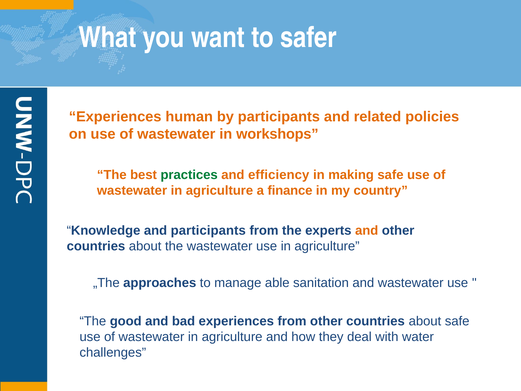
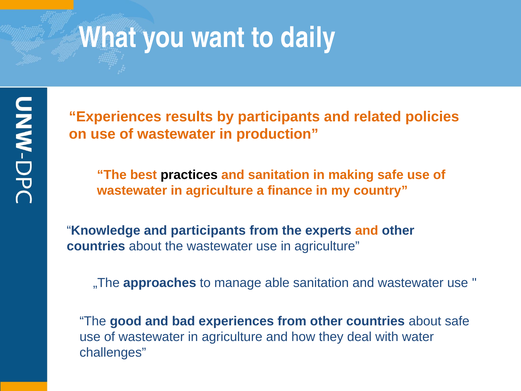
safer: safer -> daily
human: human -> results
workshops: workshops -> production
practices colour: green -> black
and efficiency: efficiency -> sanitation
